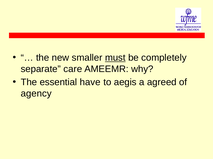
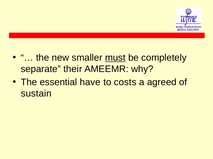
care: care -> their
aegis: aegis -> costs
agency: agency -> sustain
